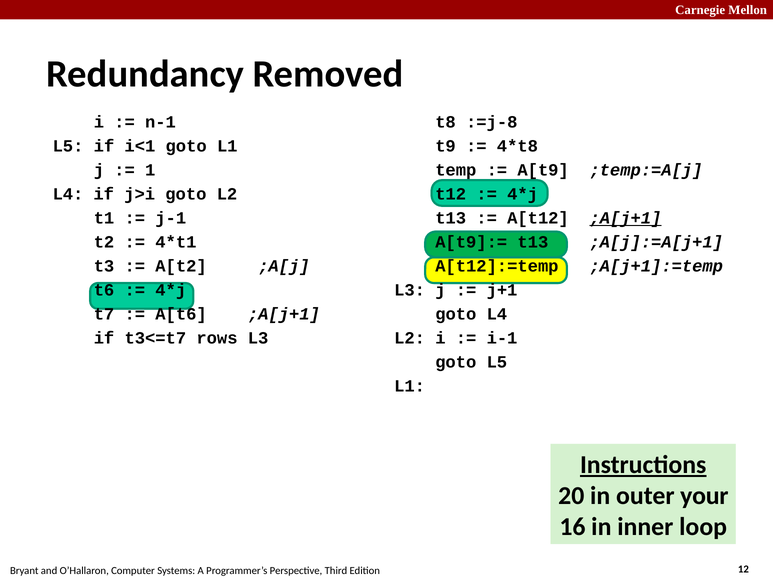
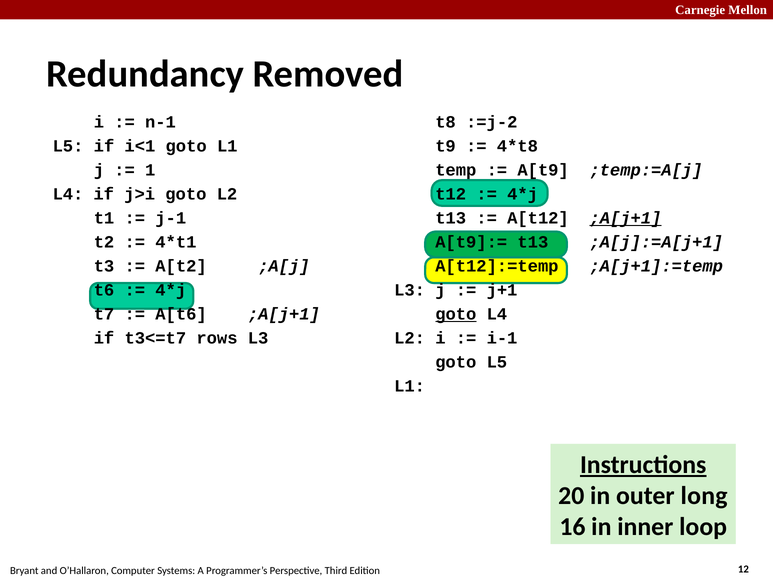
:=j-8: :=j-8 -> :=j-2
goto at (456, 315) underline: none -> present
your: your -> long
